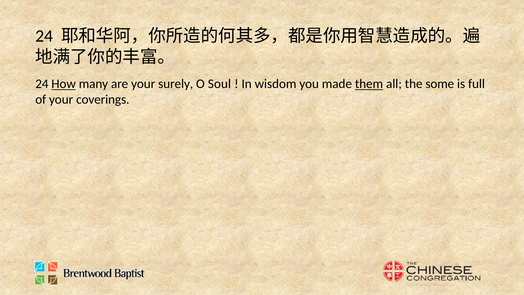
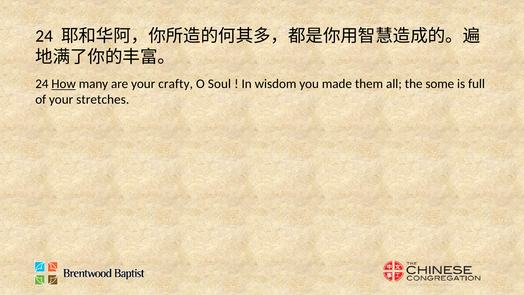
surely: surely -> crafty
them underline: present -> none
coverings: coverings -> stretches
